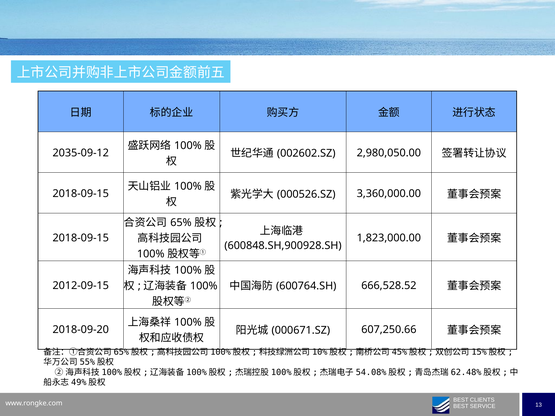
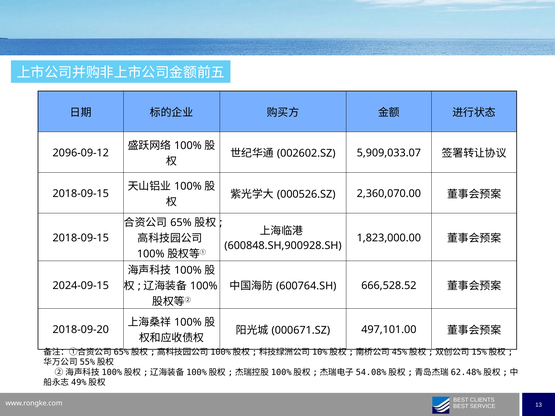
2,980,050.00: 2,980,050.00 -> 5,909,033.07
2035-09-12: 2035-09-12 -> 2096-09-12
3,360,000.00: 3,360,000.00 -> 2,360,070.00
2012-09-15: 2012-09-15 -> 2024-09-15
607,250.66: 607,250.66 -> 497,101.00
